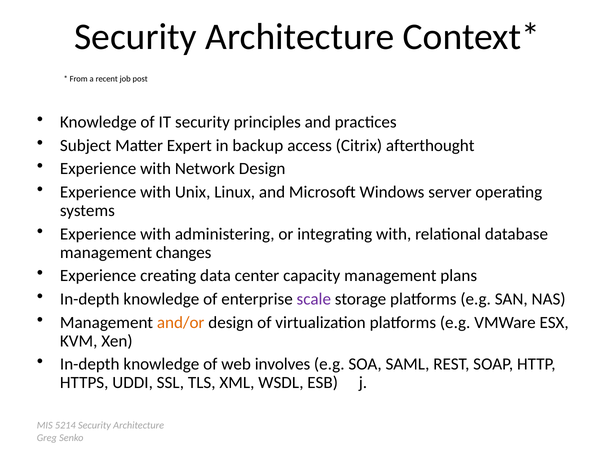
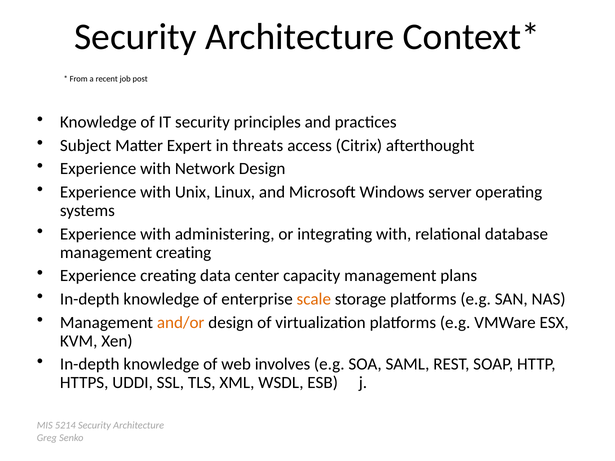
backup: backup -> threats
management changes: changes -> creating
scale colour: purple -> orange
